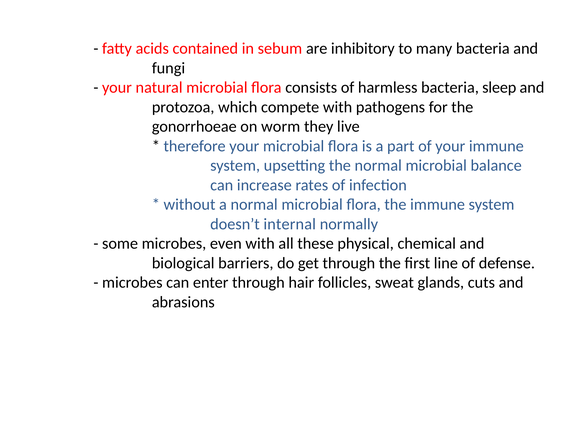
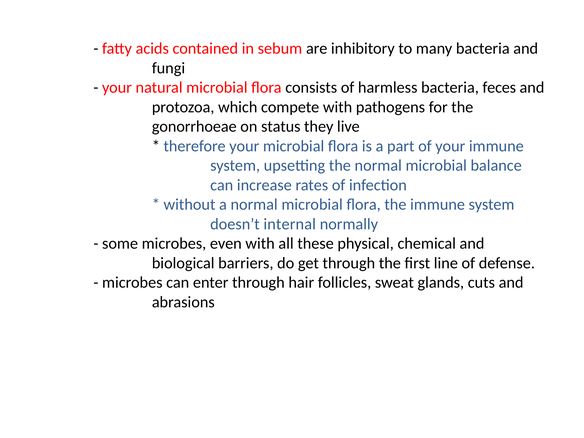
sleep: sleep -> feces
worm: worm -> status
